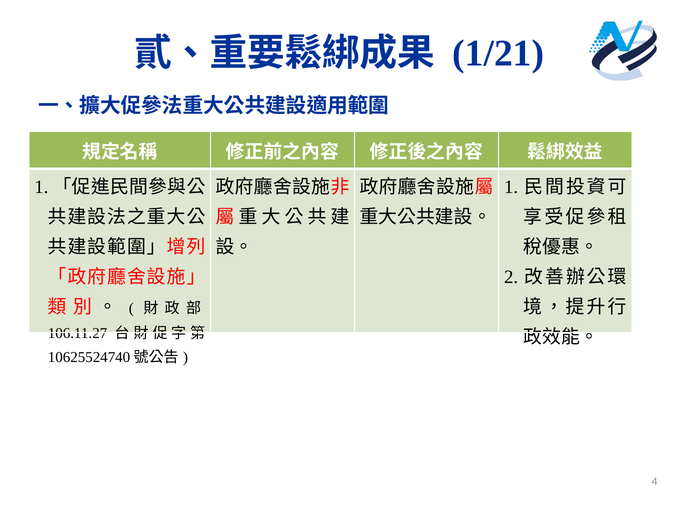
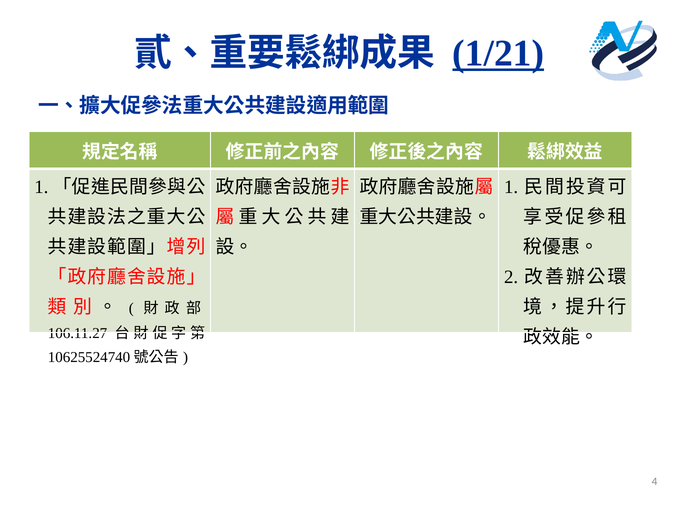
1/21 underline: none -> present
